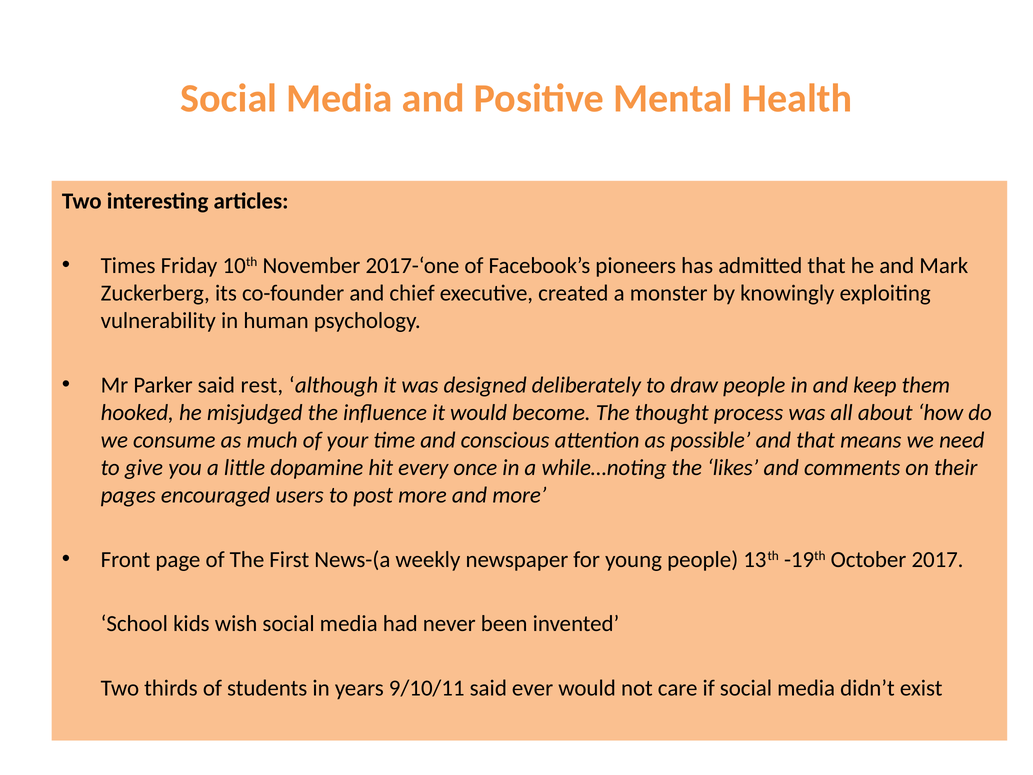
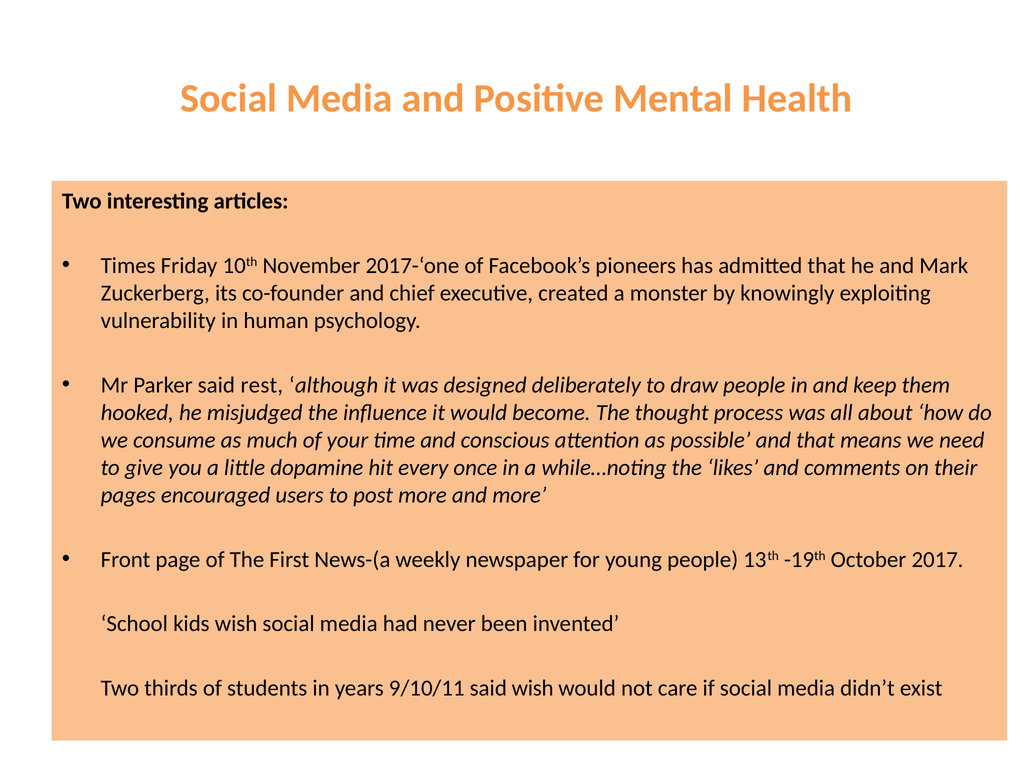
said ever: ever -> wish
